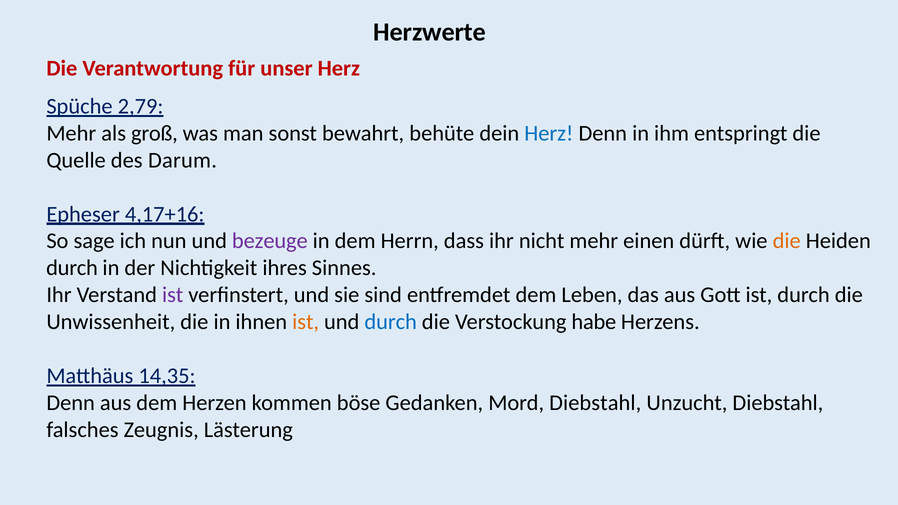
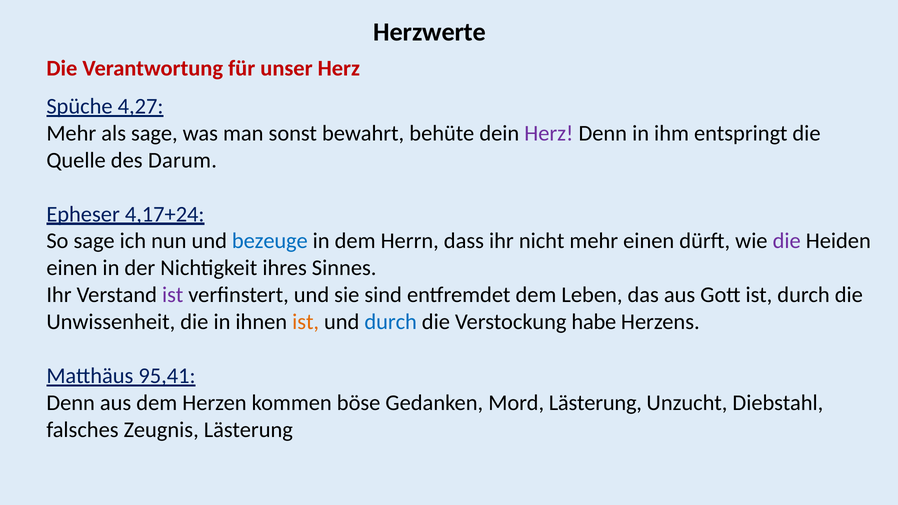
2,79: 2,79 -> 4,27
als groß: groß -> sage
Herz at (549, 133) colour: blue -> purple
4,17+16: 4,17+16 -> 4,17+24
bezeuge colour: purple -> blue
die at (787, 241) colour: orange -> purple
durch at (72, 268): durch -> einen
14,35: 14,35 -> 95,41
Mord Diebstahl: Diebstahl -> Lästerung
